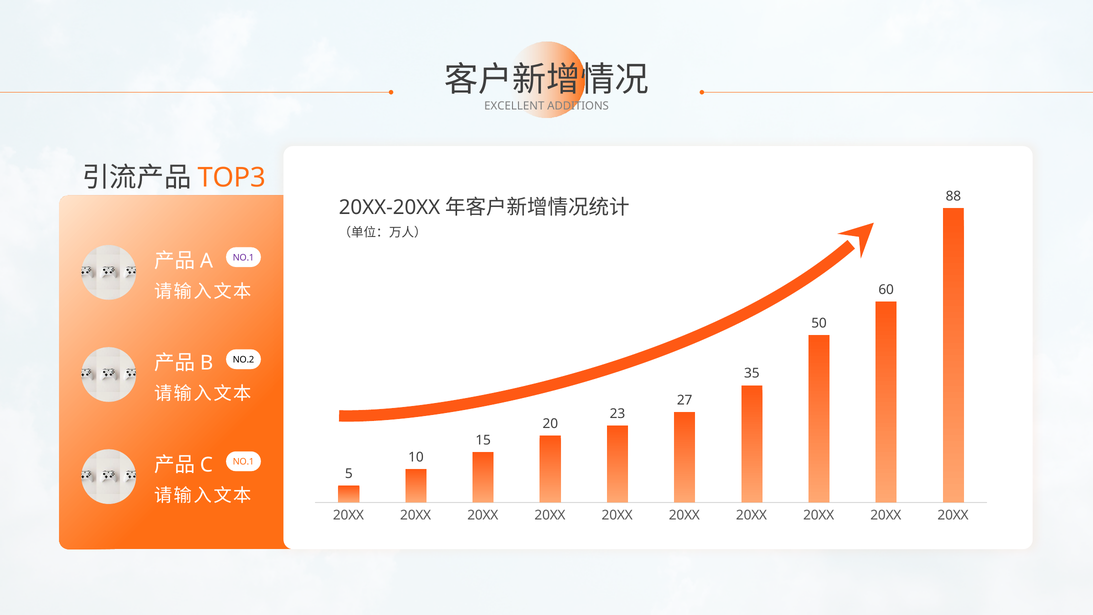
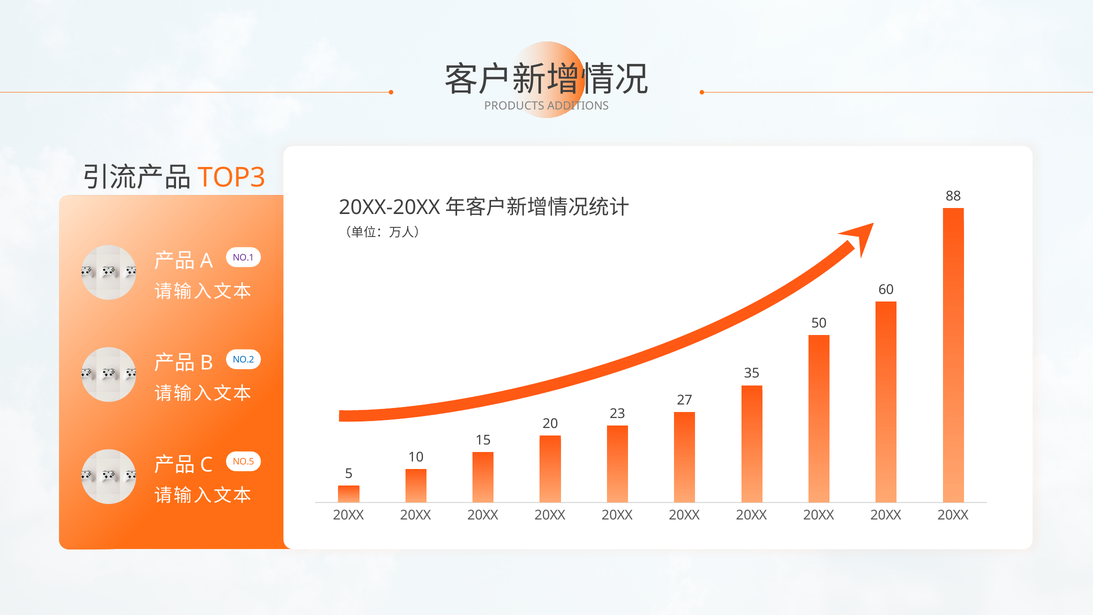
EXCELLENT: EXCELLENT -> PRODUCTS
NO.2 colour: black -> blue
NO.1 at (243, 462): NO.1 -> NO.5
